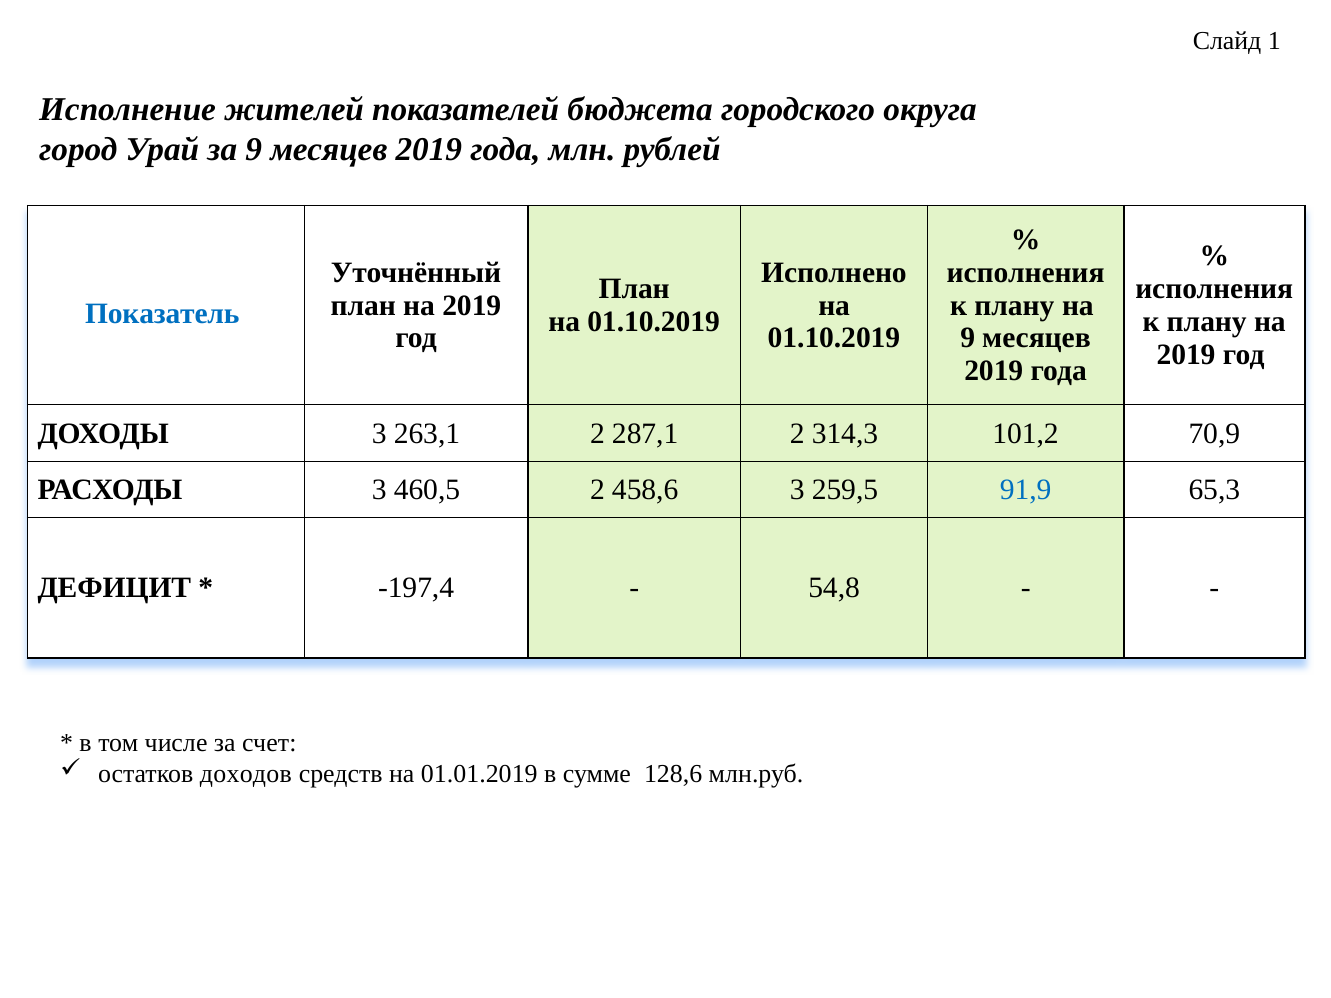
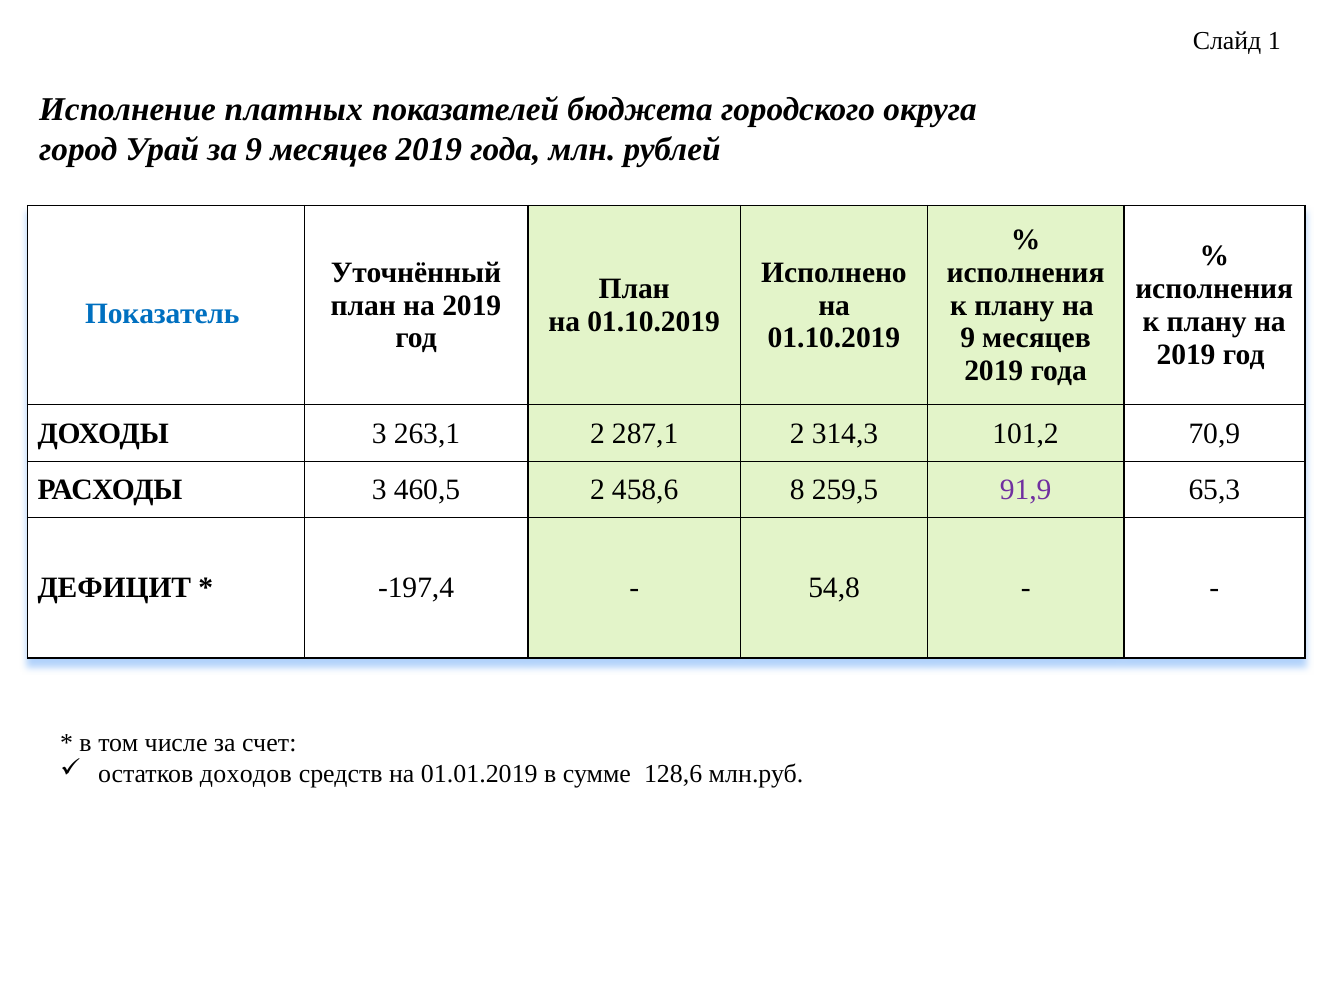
жителей: жителей -> платных
458,6 3: 3 -> 8
91,9 colour: blue -> purple
